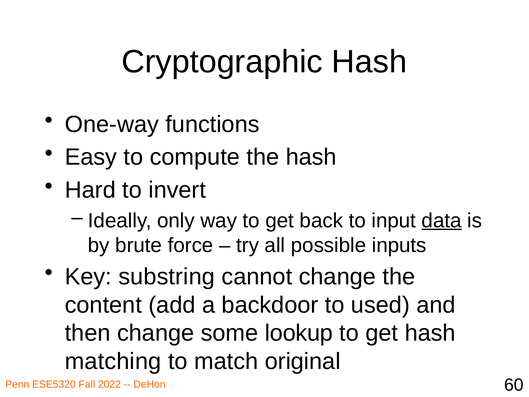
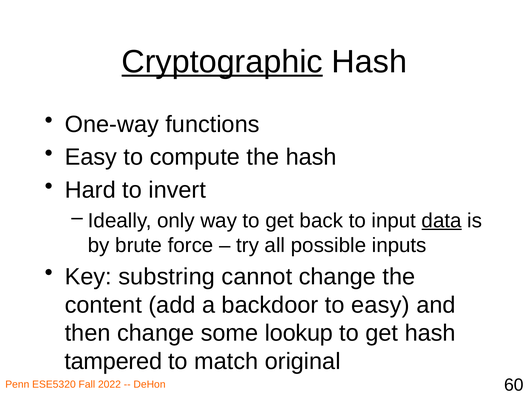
Cryptographic underline: none -> present
to used: used -> easy
matching: matching -> tampered
